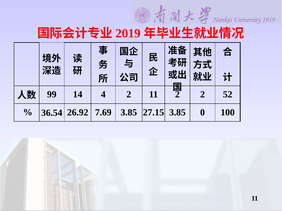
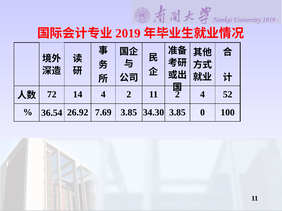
99: 99 -> 72
2 2: 2 -> 4
27.15: 27.15 -> 34.30
